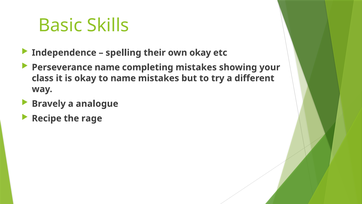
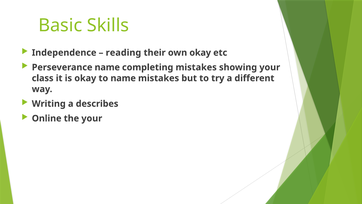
spelling: spelling -> reading
Bravely: Bravely -> Writing
analogue: analogue -> describes
Recipe: Recipe -> Online
the rage: rage -> your
